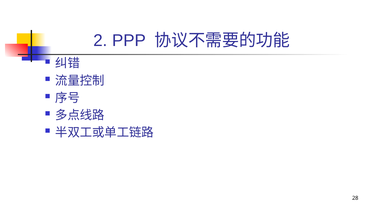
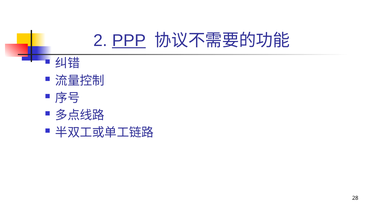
PPP underline: none -> present
